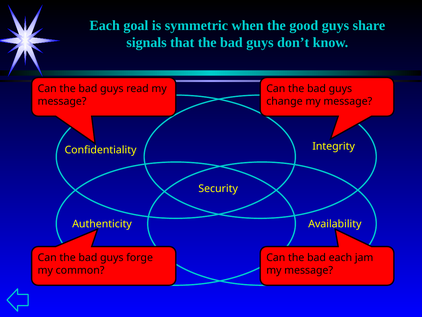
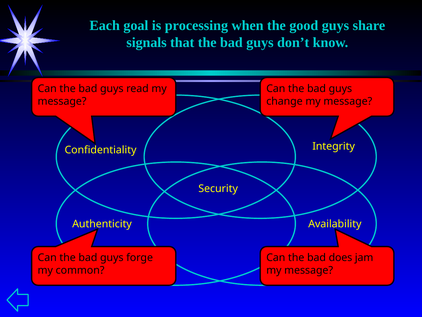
symmetric: symmetric -> processing
bad each: each -> does
